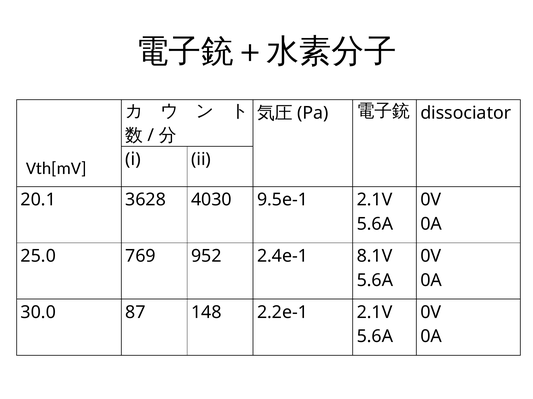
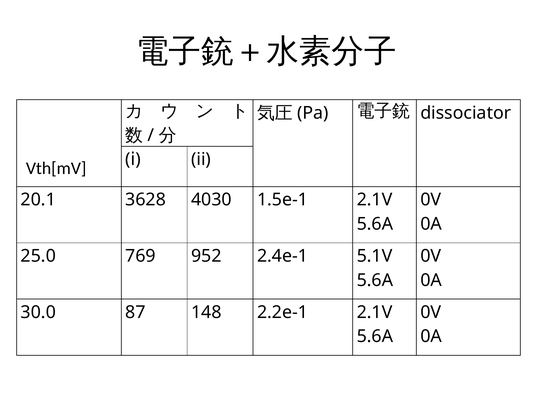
9.5e-1: 9.5e-1 -> 1.5e-1
8.1V: 8.1V -> 5.1V
